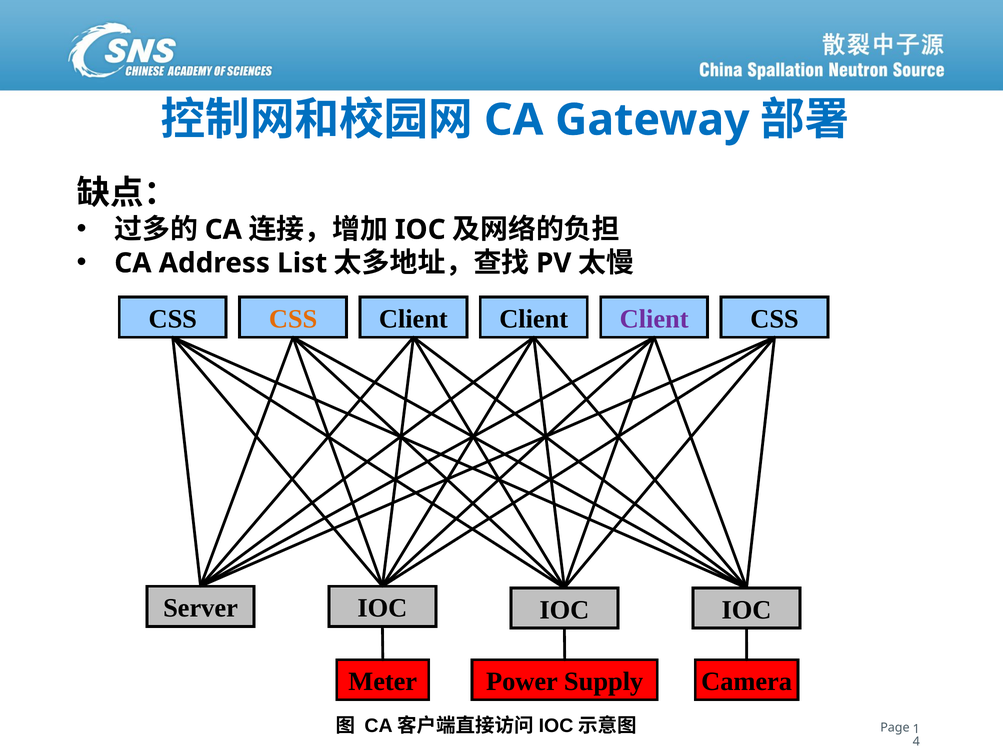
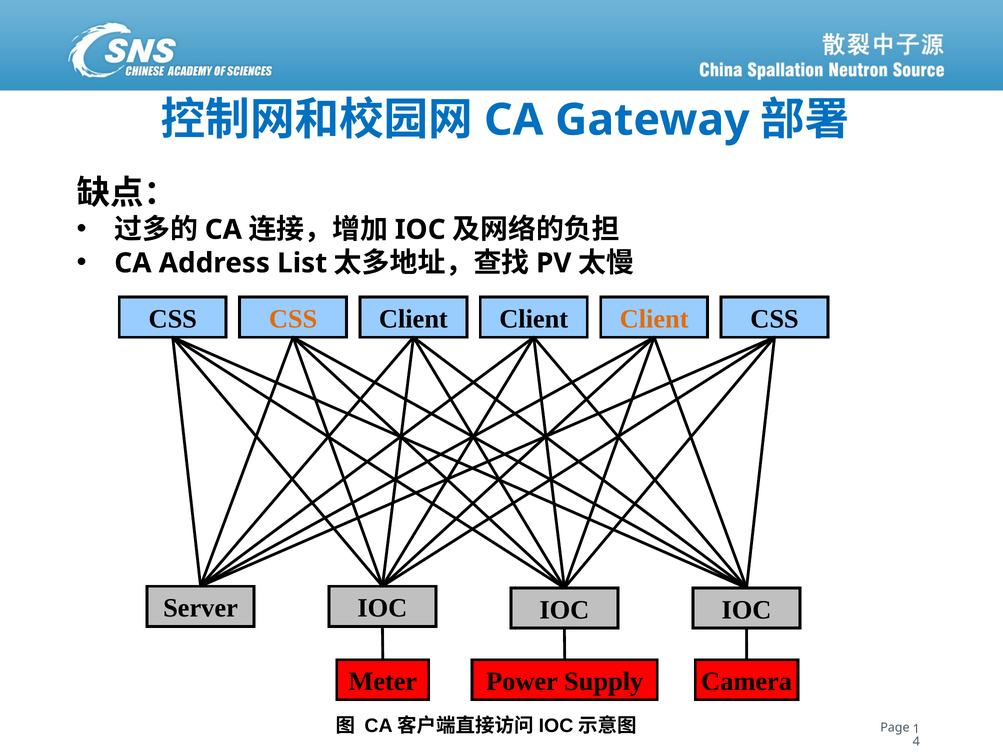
Client at (654, 319) colour: purple -> orange
